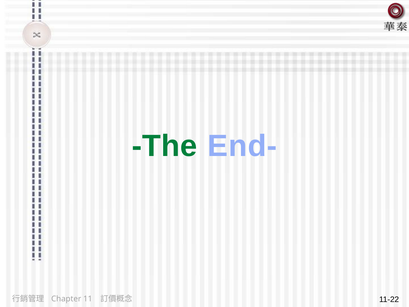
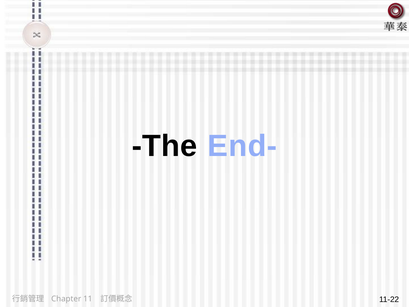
The colour: green -> black
